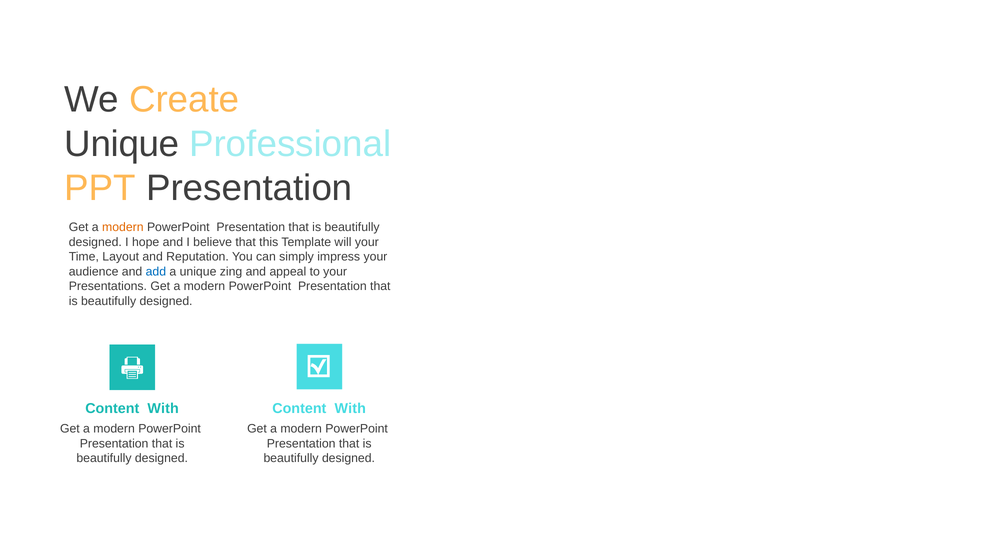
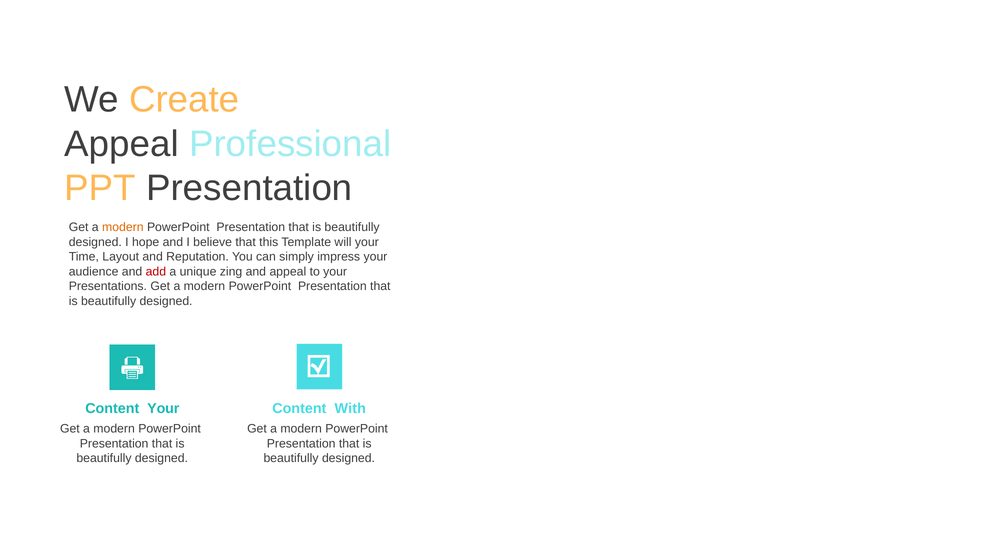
Unique at (122, 144): Unique -> Appeal
add colour: blue -> red
With at (163, 408): With -> Your
